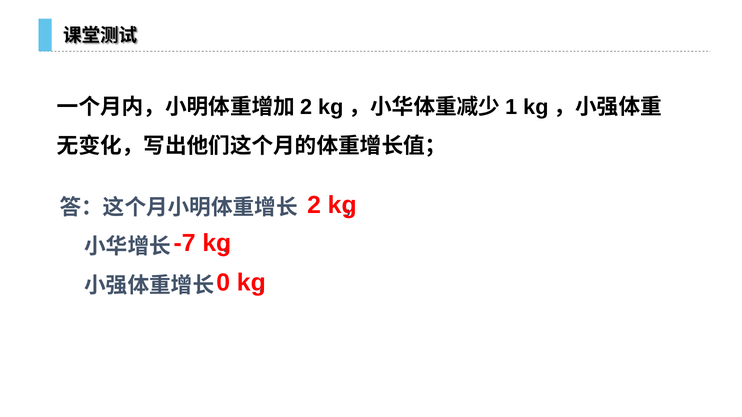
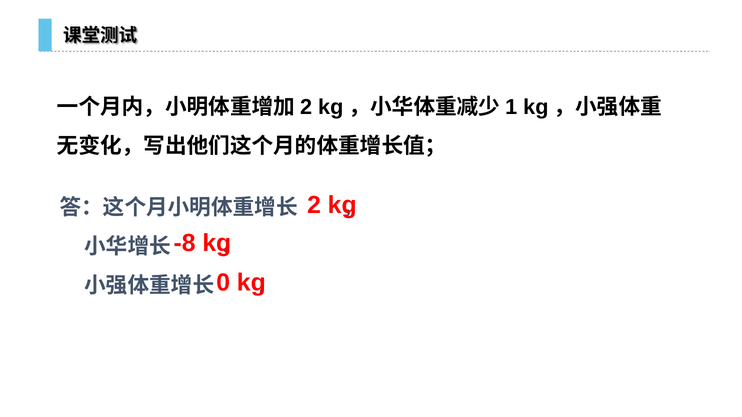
-7: -7 -> -8
